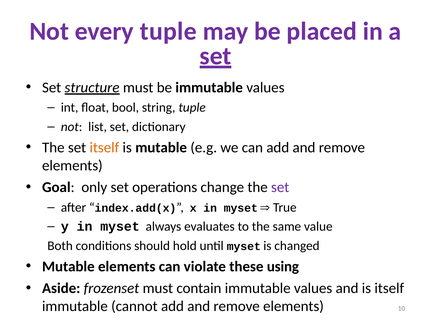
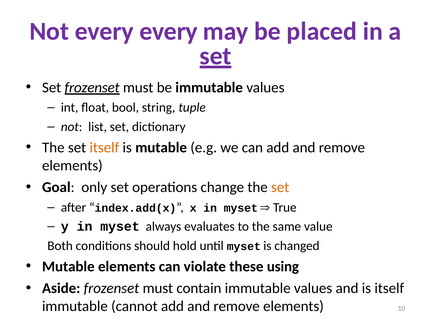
every tuple: tuple -> every
Set structure: structure -> frozenset
set at (280, 187) colour: purple -> orange
